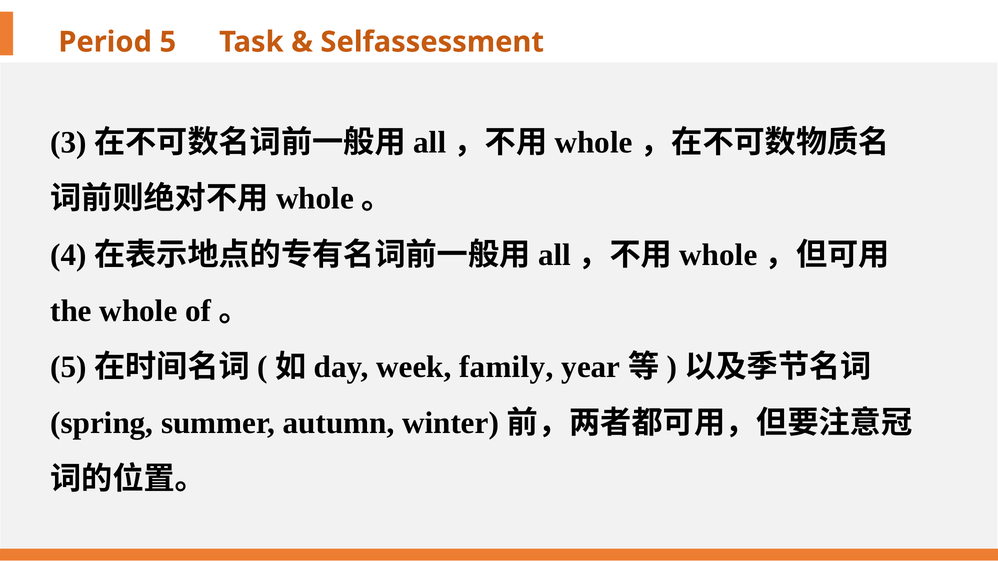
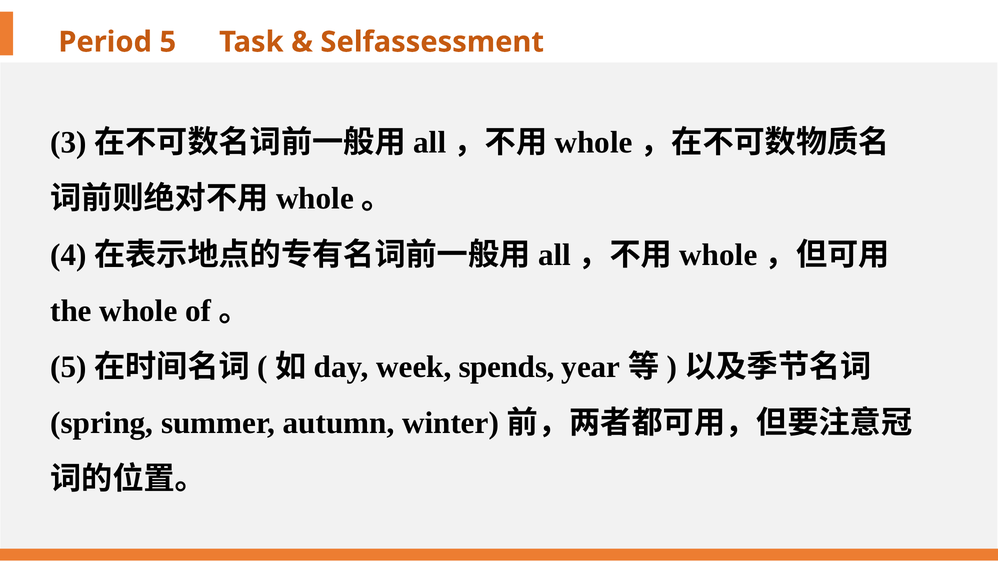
family: family -> spends
